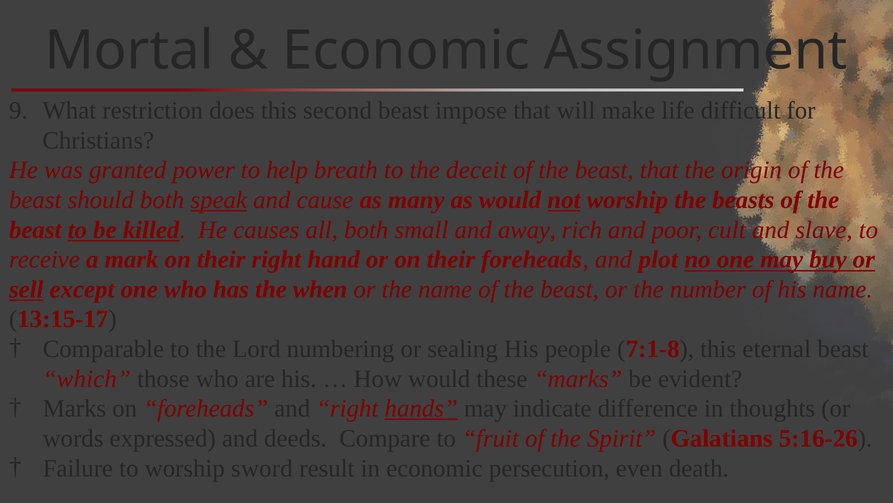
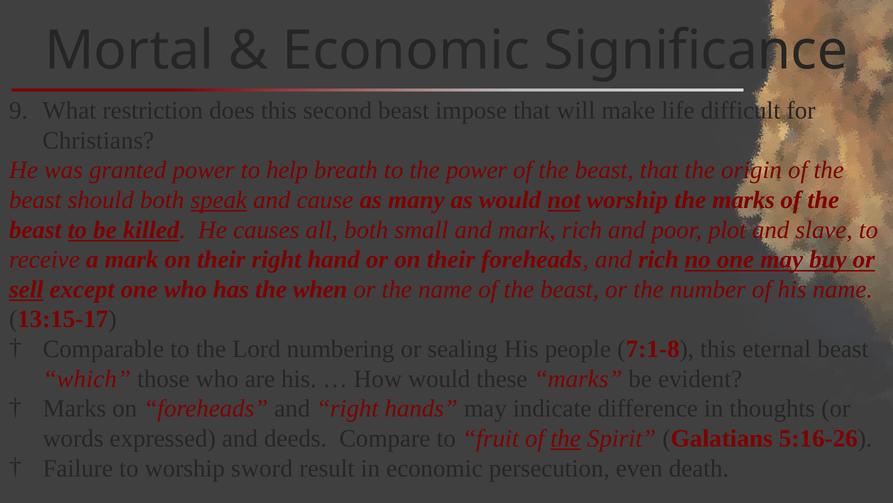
Assignment: Assignment -> Significance
the deceit: deceit -> power
the beasts: beasts -> marks
and away: away -> mark
cult: cult -> plot
and plot: plot -> rich
hands underline: present -> none
the at (566, 438) underline: none -> present
